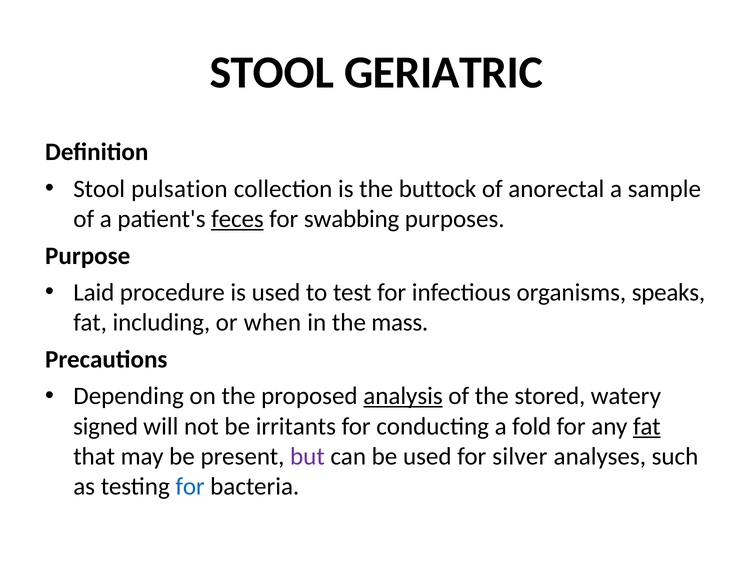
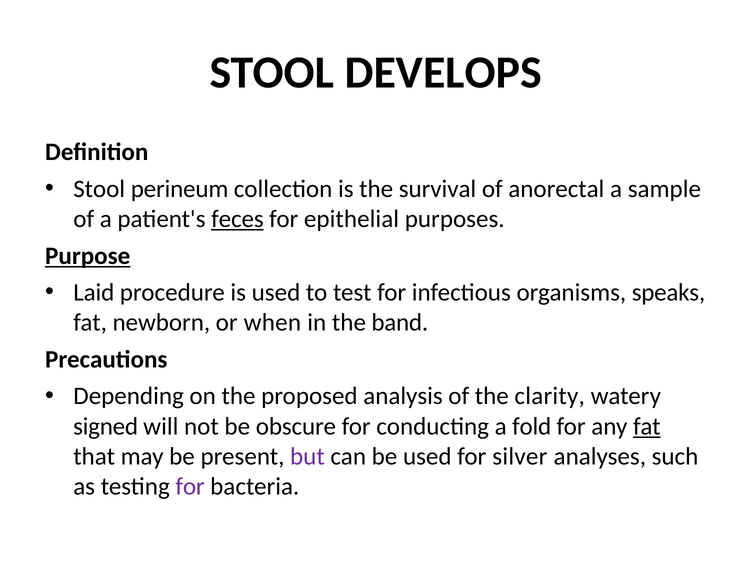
GERIATRIC: GERIATRIC -> DEVELOPS
pulsation: pulsation -> perineum
buttock: buttock -> survival
swabbing: swabbing -> epithelial
Purpose underline: none -> present
including: including -> newborn
mass: mass -> band
analysis underline: present -> none
stored: stored -> clarity
irritants: irritants -> obscure
for at (190, 486) colour: blue -> purple
